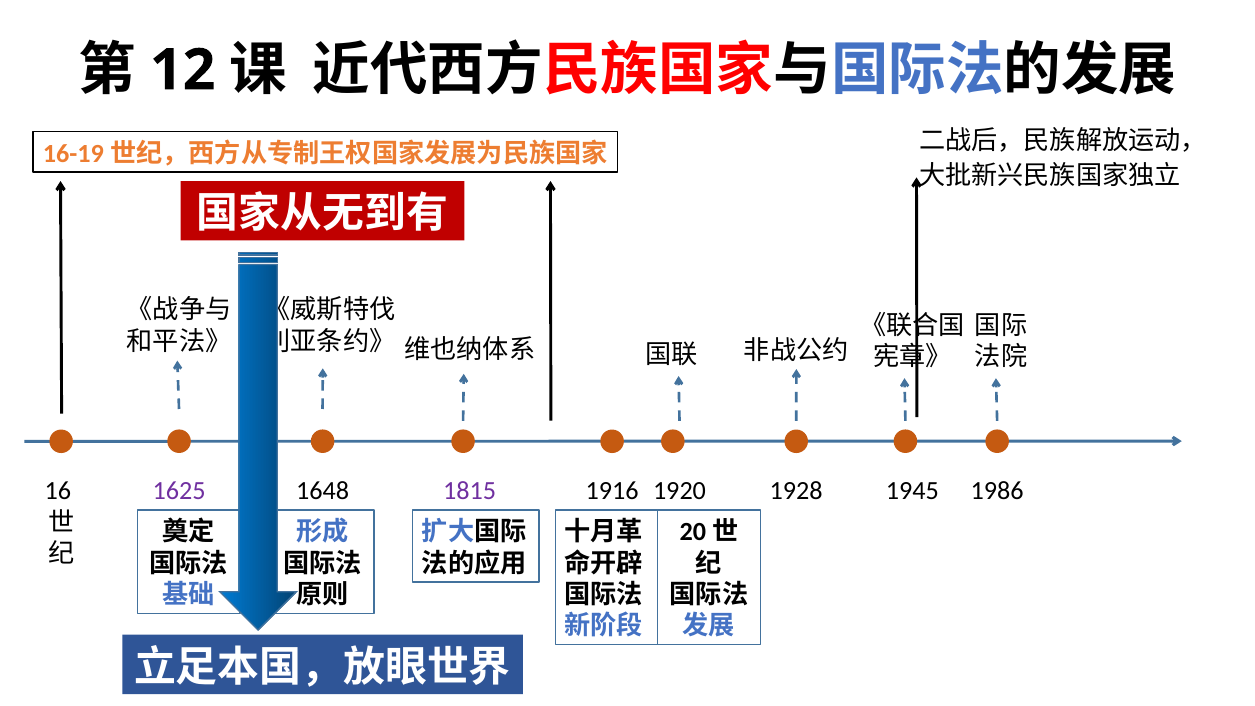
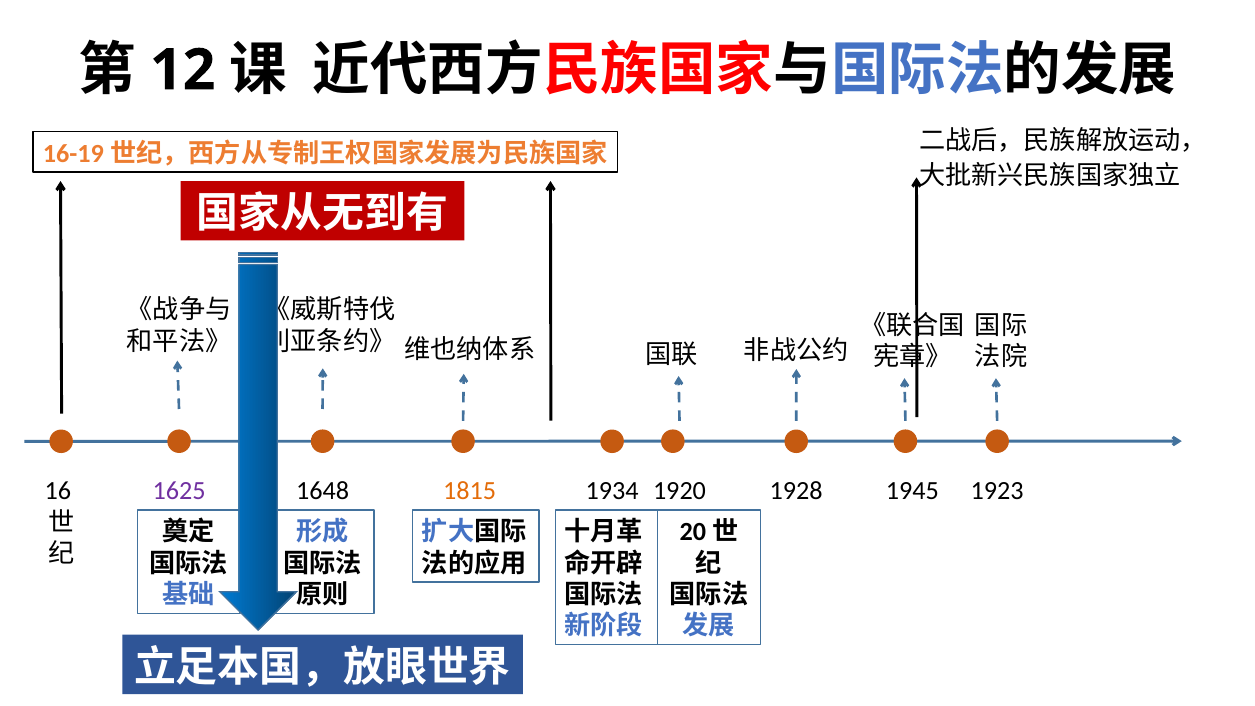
1815 colour: purple -> orange
1916: 1916 -> 1934
1986: 1986 -> 1923
